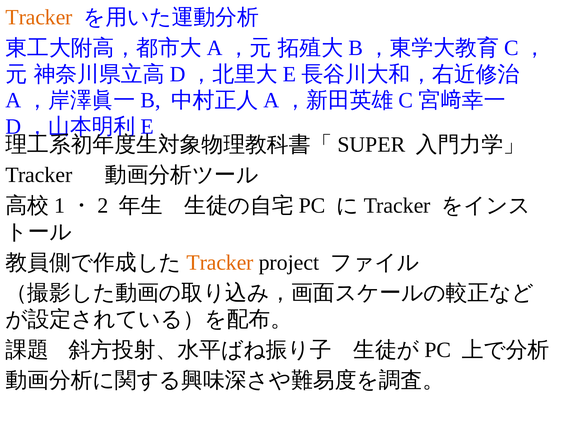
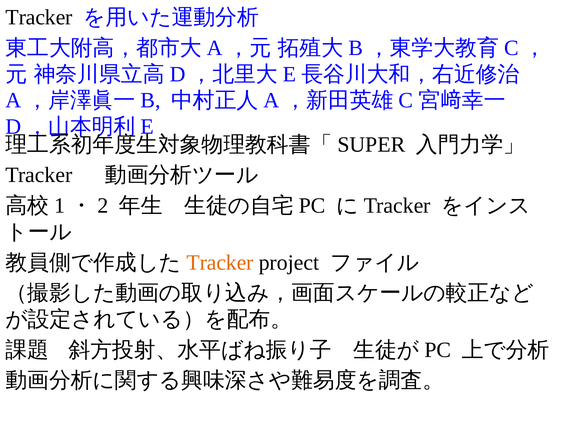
Tracker at (39, 17) colour: orange -> black
